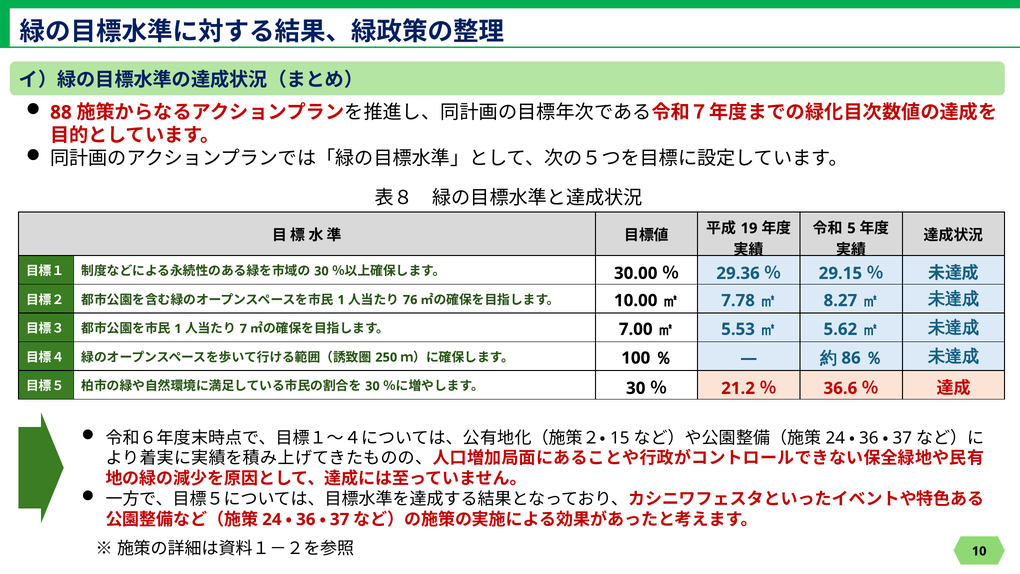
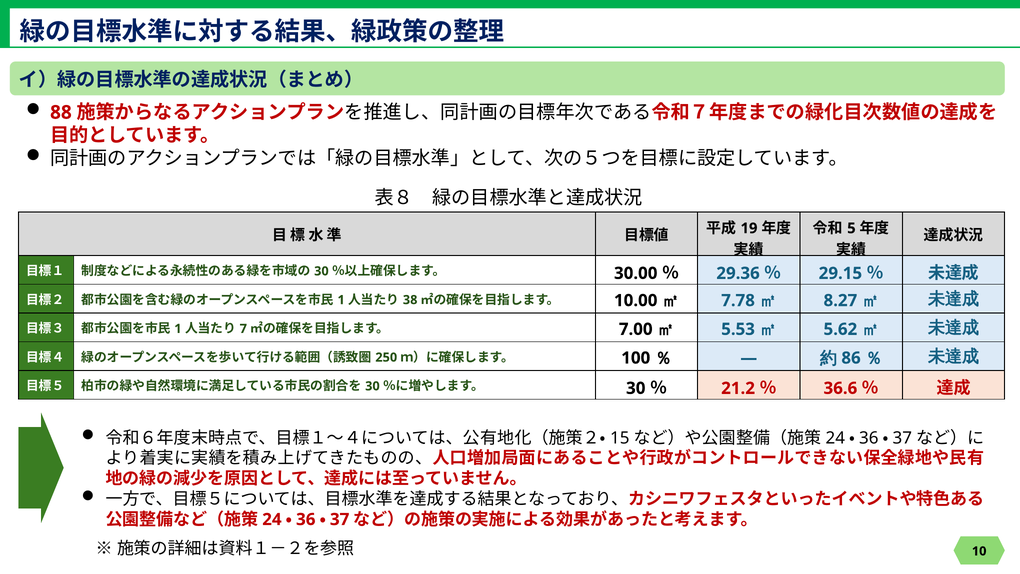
76: 76 -> 38
